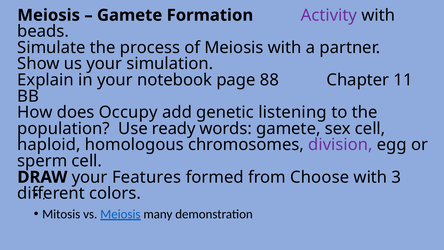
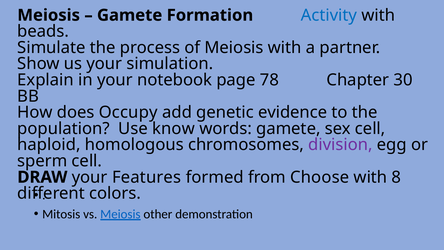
Activity colour: purple -> blue
88: 88 -> 78
11: 11 -> 30
listening: listening -> evidence
ready: ready -> know
3: 3 -> 8
many: many -> other
